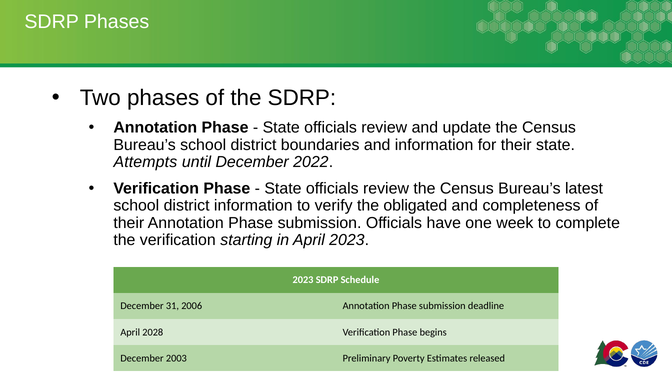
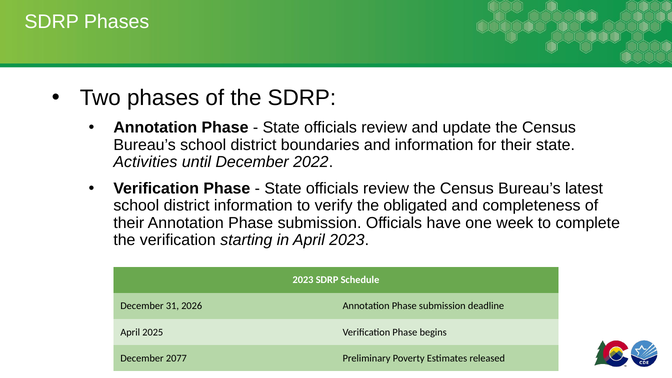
Attempts: Attempts -> Activities
2006: 2006 -> 2026
2028: 2028 -> 2025
2003: 2003 -> 2077
